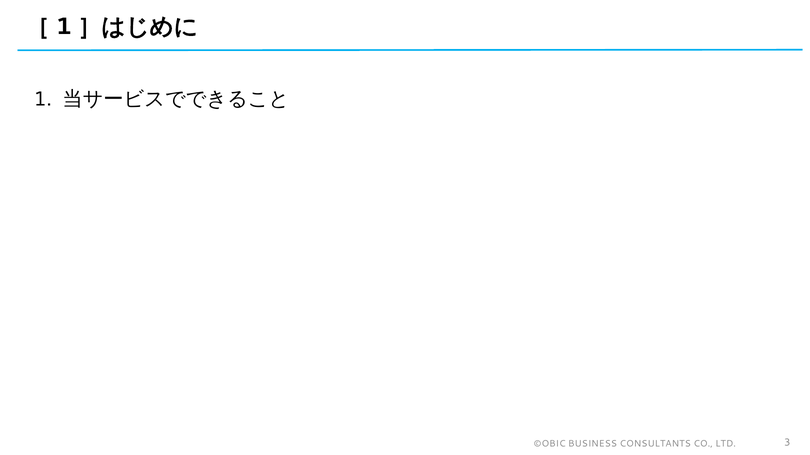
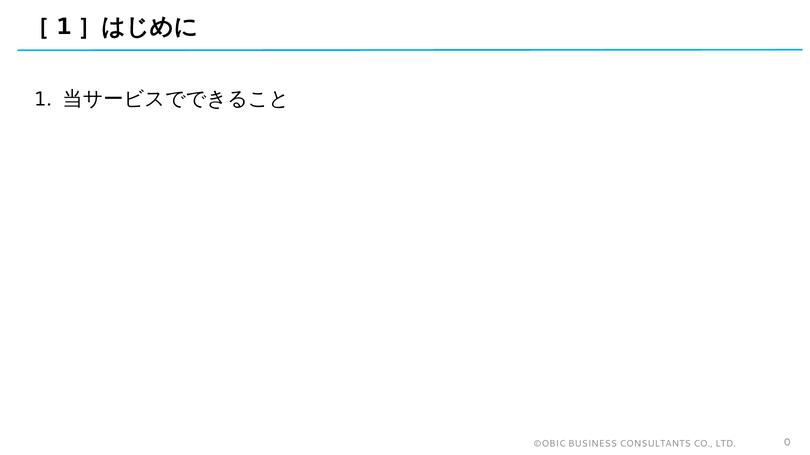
3: 3 -> 0
